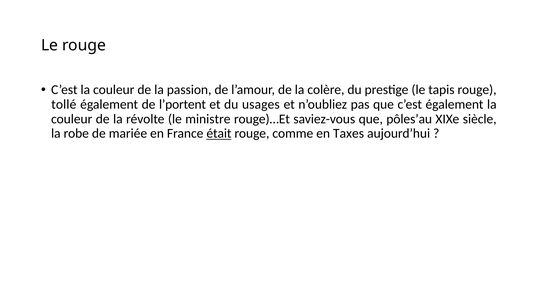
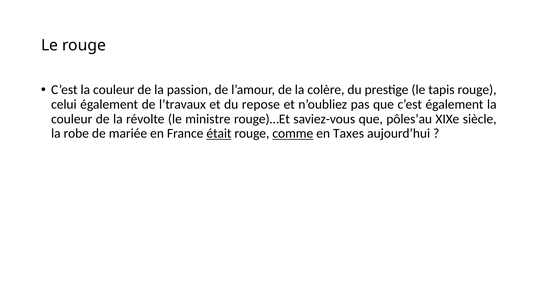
tollé: tollé -> celui
l’portent: l’portent -> l’travaux
usages: usages -> repose
comme underline: none -> present
